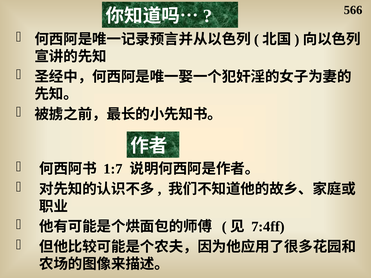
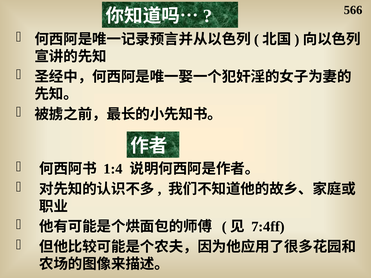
1:7: 1:7 -> 1:4
